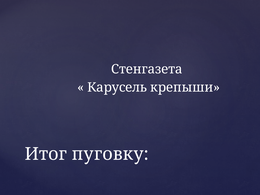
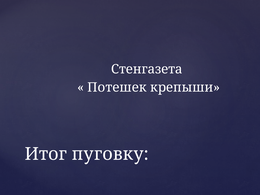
Карусель: Карусель -> Потешек
